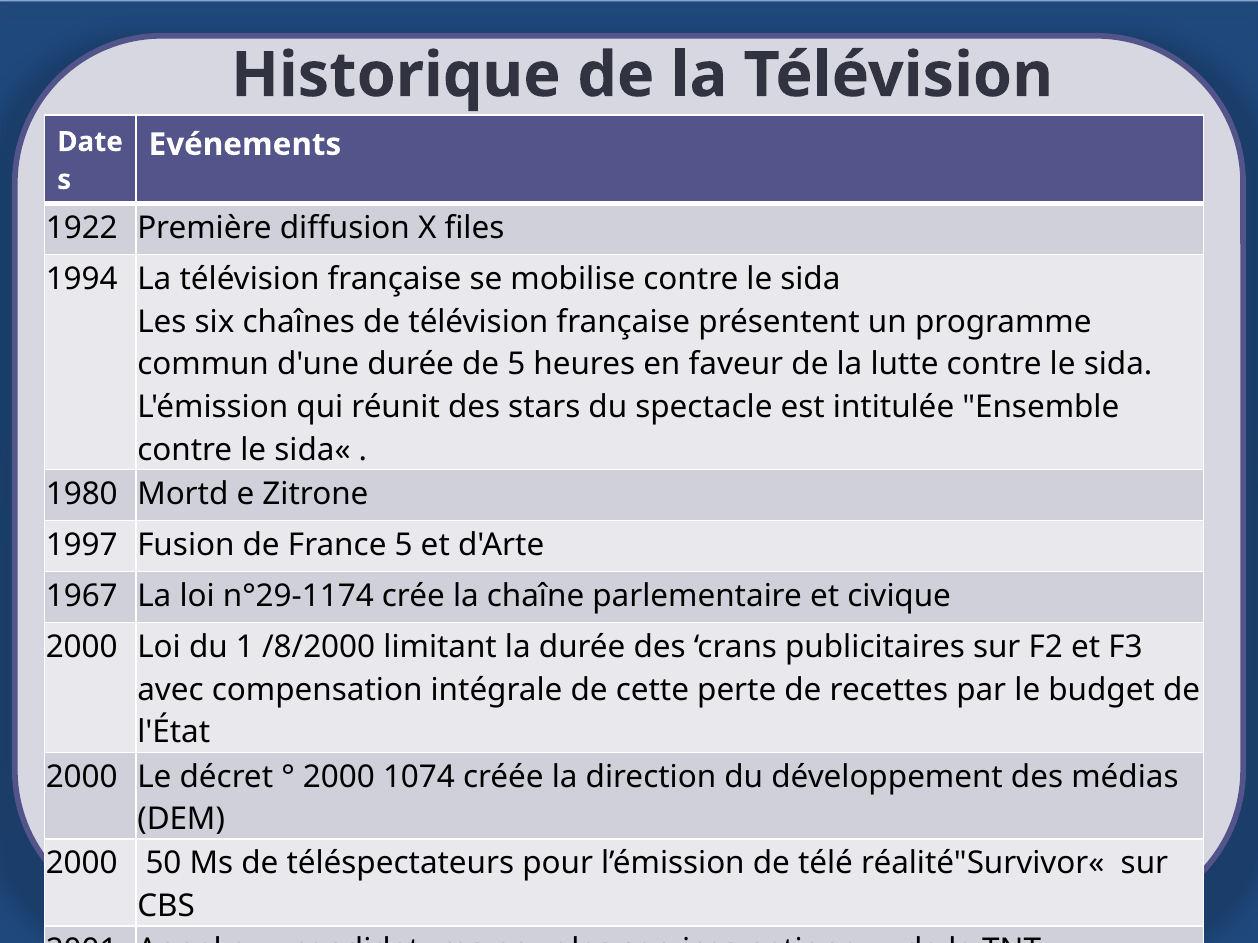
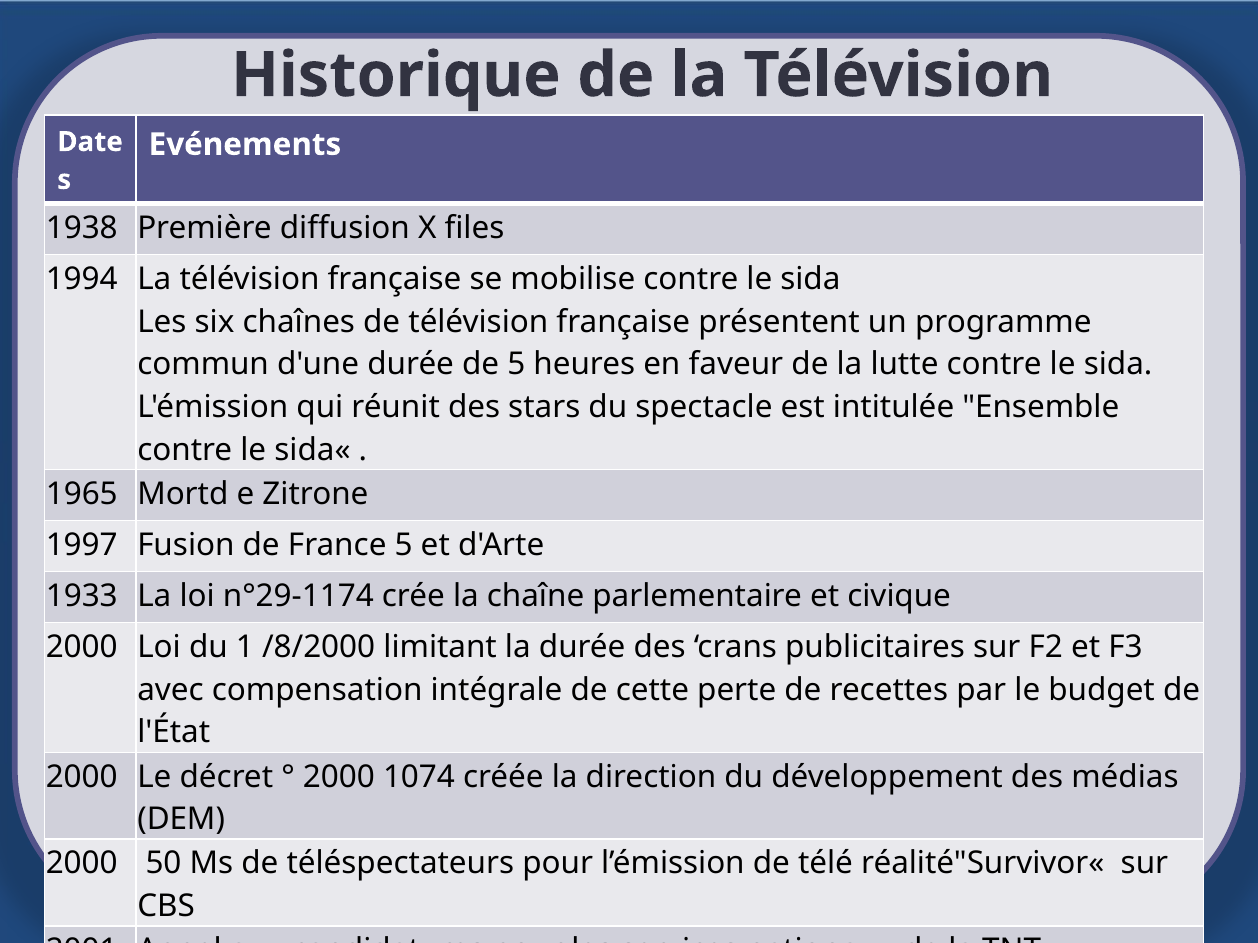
1922: 1922 -> 1938
1980: 1980 -> 1965
1967: 1967 -> 1933
